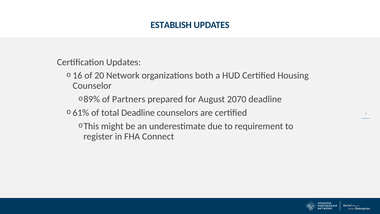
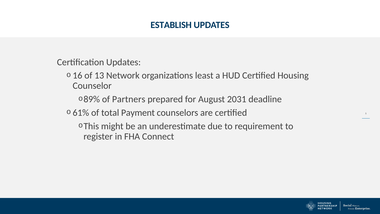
20: 20 -> 13
both: both -> least
2070: 2070 -> 2031
total Deadline: Deadline -> Payment
